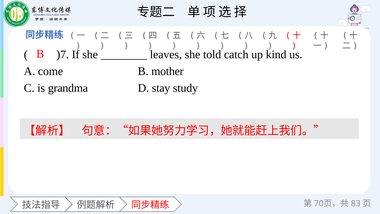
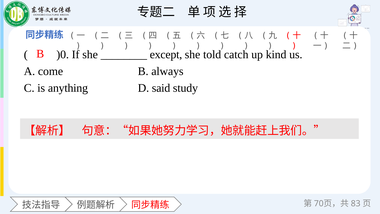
)7: )7 -> )0
leaves: leaves -> except
mother: mother -> always
grandma: grandma -> anything
stay: stay -> said
